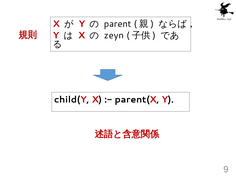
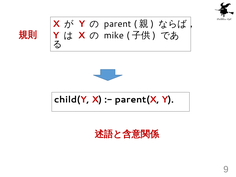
zeyn: zeyn -> mike
